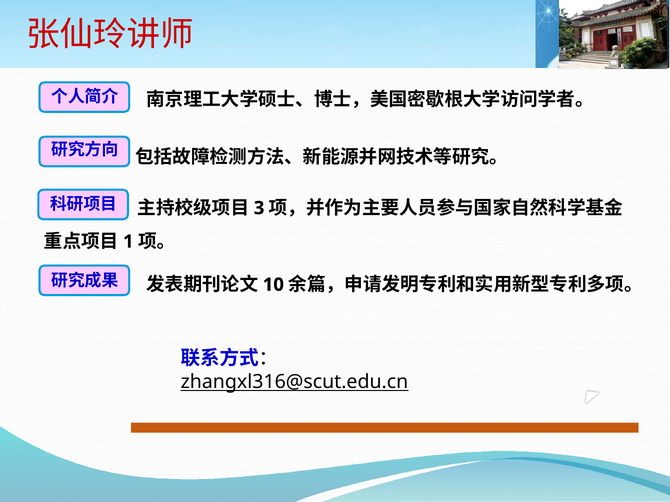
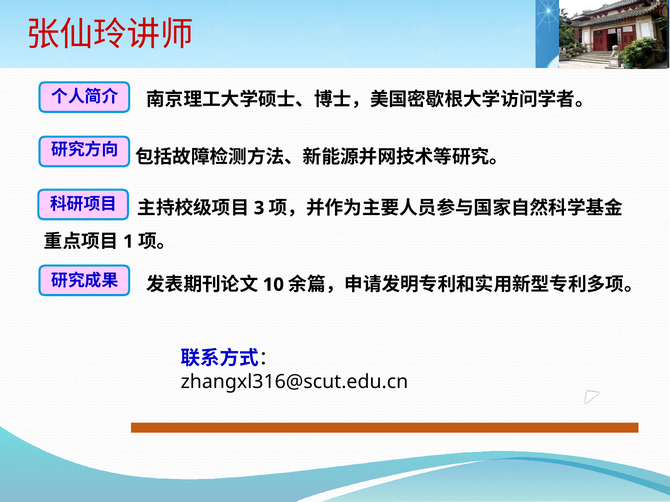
zhangxl316@scut.edu.cn underline: present -> none
